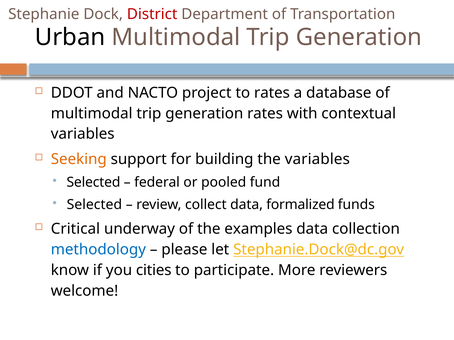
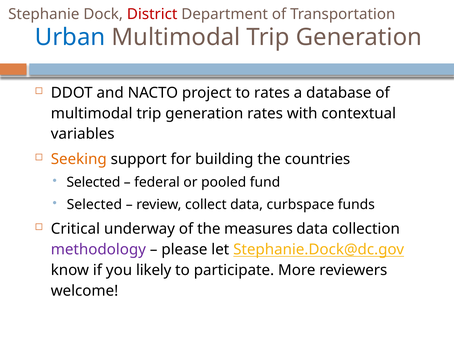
Urban colour: black -> blue
the variables: variables -> countries
formalized: formalized -> curbspace
examples: examples -> measures
methodology colour: blue -> purple
cities: cities -> likely
